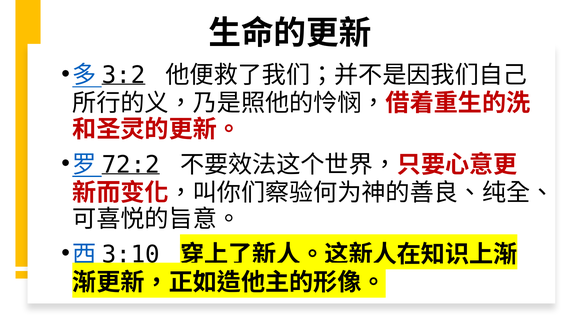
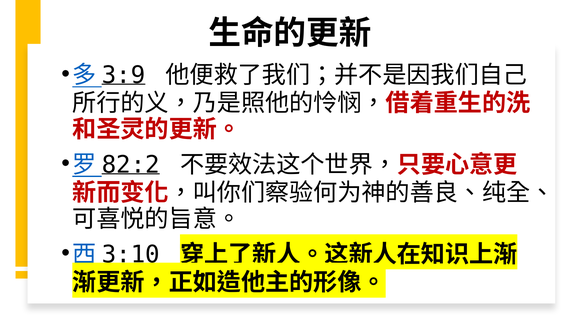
3:2: 3:2 -> 3:9
72:2: 72:2 -> 82:2
